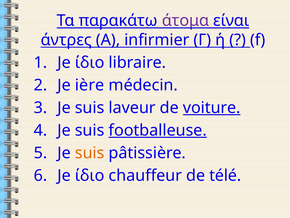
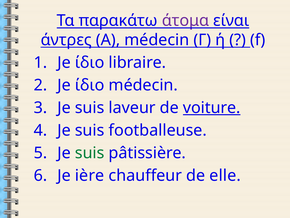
Α infirmier: infirmier -> médecin
ière at (90, 85): ière -> ίδιο
footballeuse underline: present -> none
suis at (90, 153) colour: orange -> green
ίδιο at (90, 175): ίδιο -> ière
télé: télé -> elle
